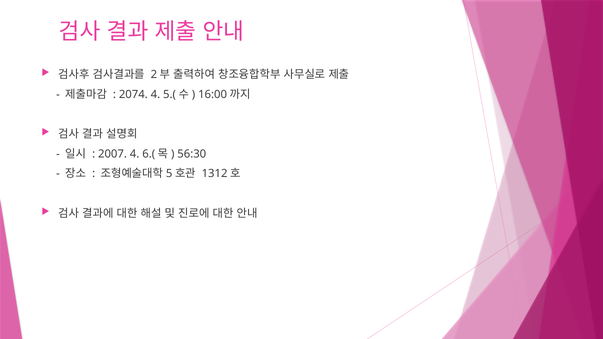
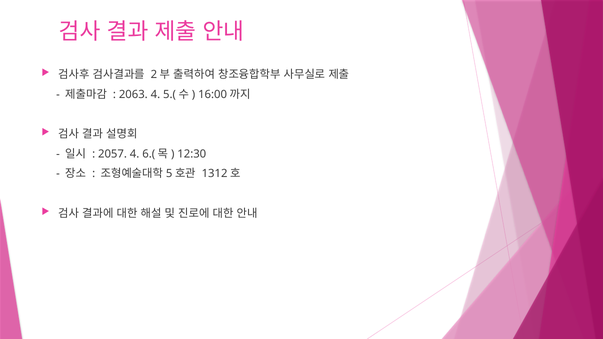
2074: 2074 -> 2063
2007: 2007 -> 2057
56:30: 56:30 -> 12:30
